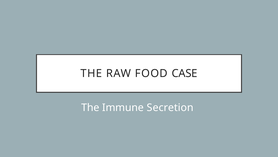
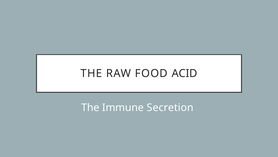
CASE: CASE -> ACID
